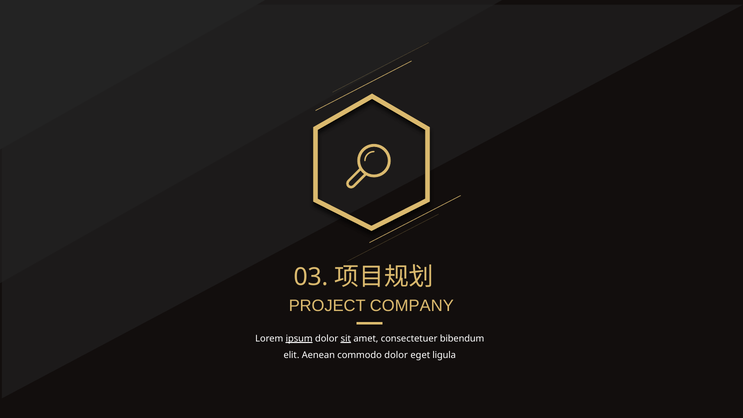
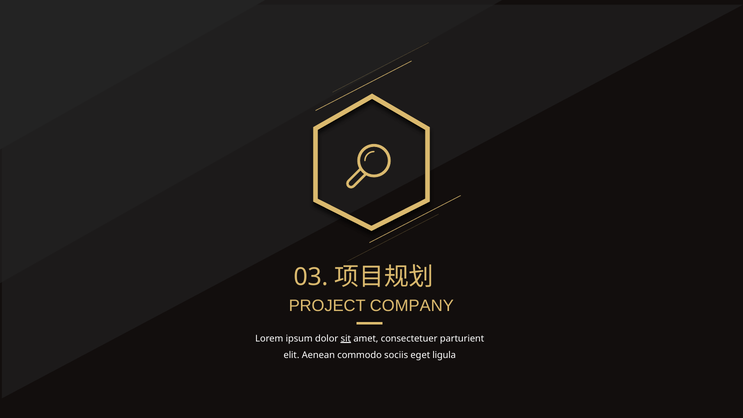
ipsum underline: present -> none
bibendum: bibendum -> parturient
commodo dolor: dolor -> sociis
